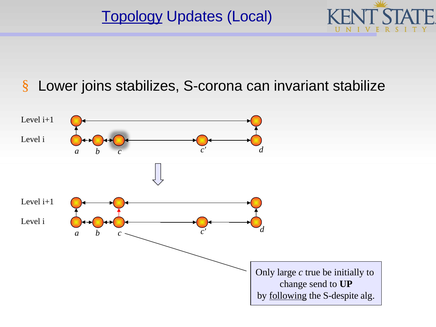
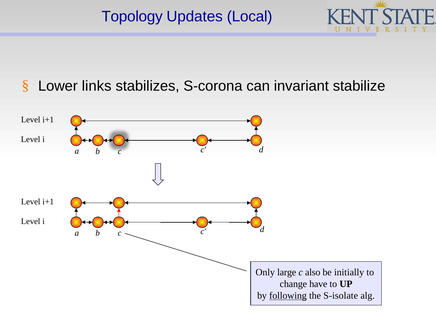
Topology underline: present -> none
joins: joins -> links
true: true -> also
send: send -> have
S-despite: S-despite -> S-isolate
